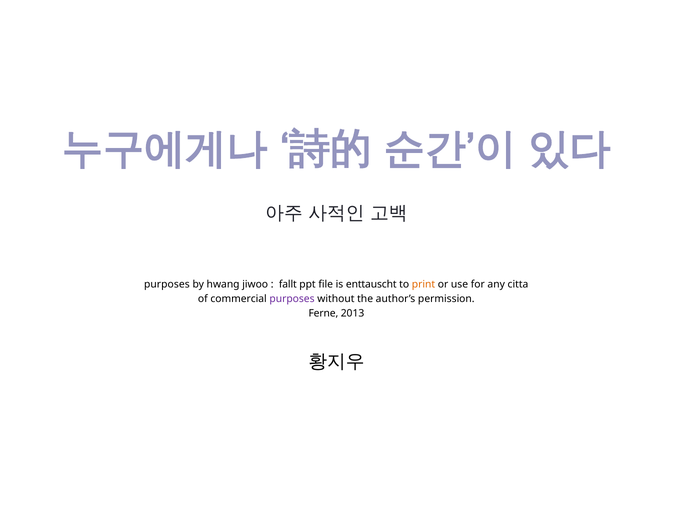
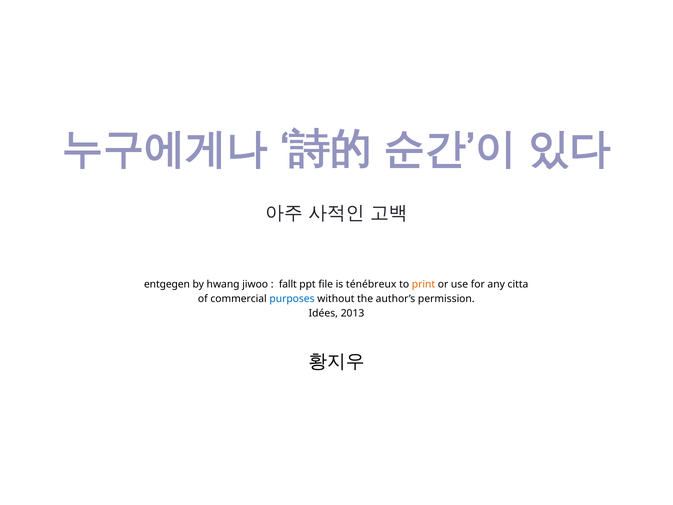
purposes at (167, 284): purposes -> entgegen
enttauscht: enttauscht -> ténébreux
purposes at (292, 299) colour: purple -> blue
Ferne: Ferne -> Idées
